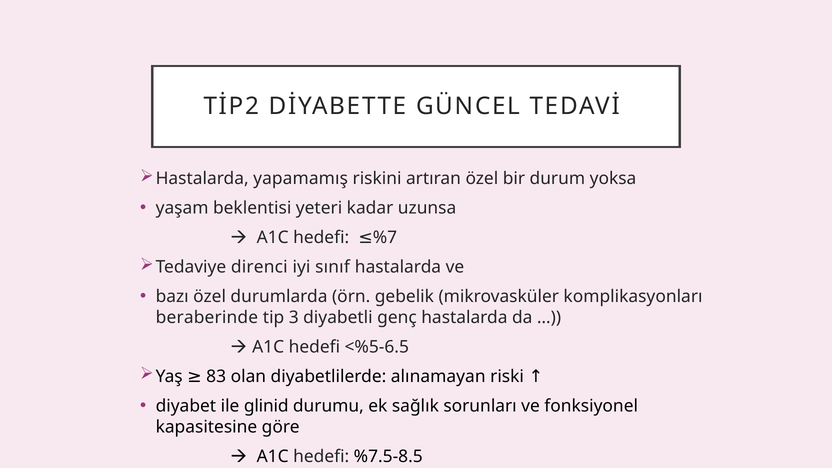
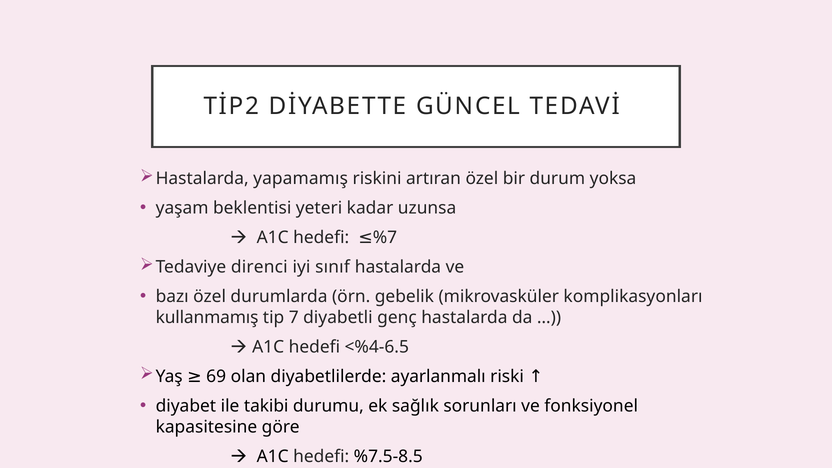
beraberinde: beraberinde -> kullanmamış
3: 3 -> 7
<%5-6.5: <%5-6.5 -> <%4-6.5
83: 83 -> 69
alınamayan: alınamayan -> ayarlanmalı
glinid: glinid -> takibi
